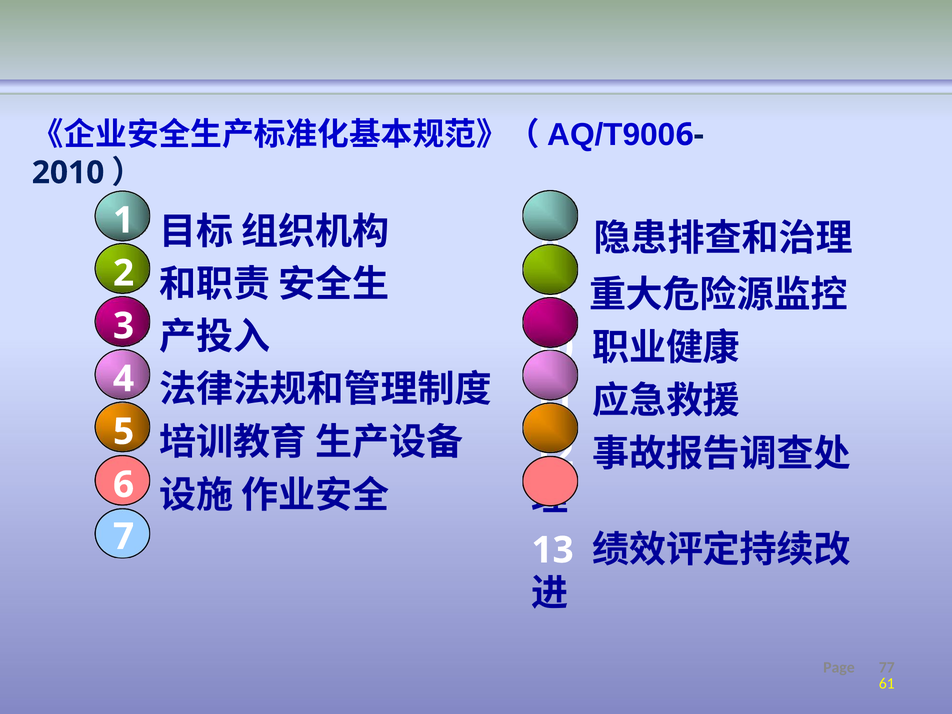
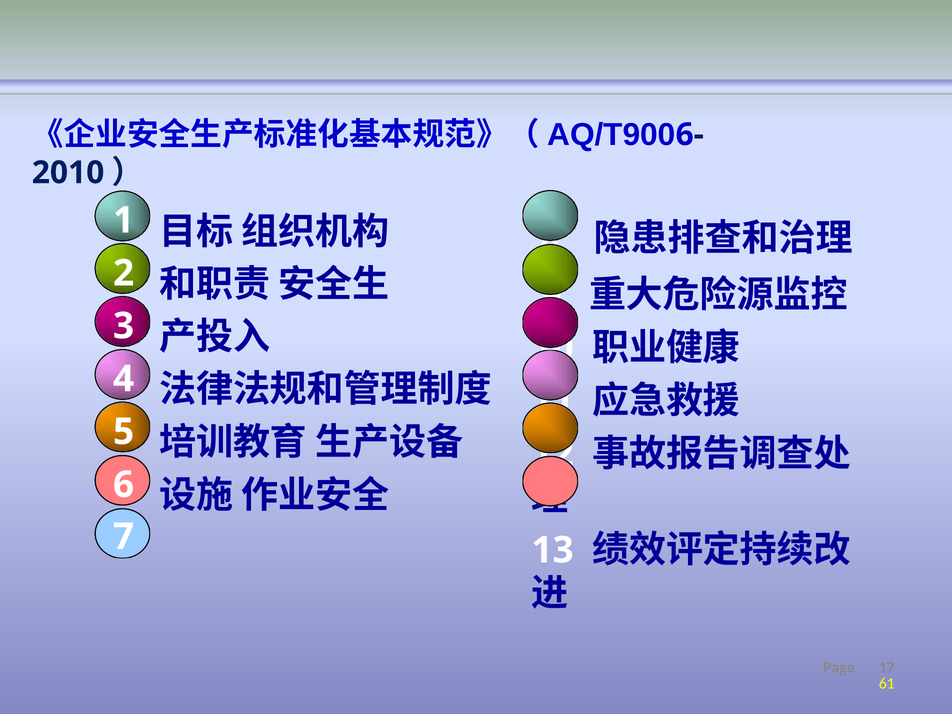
77: 77 -> 17
